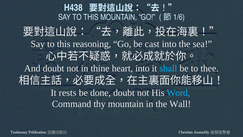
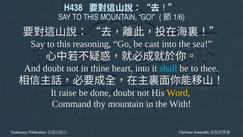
rests: rests -> raise
Word colour: light blue -> yellow
Wall: Wall -> With
